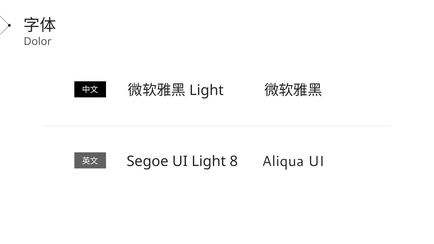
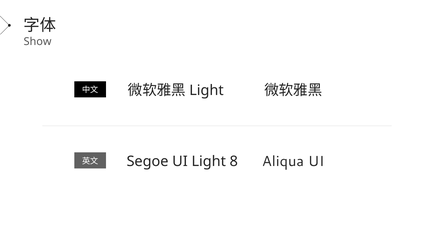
Dolor: Dolor -> Show
